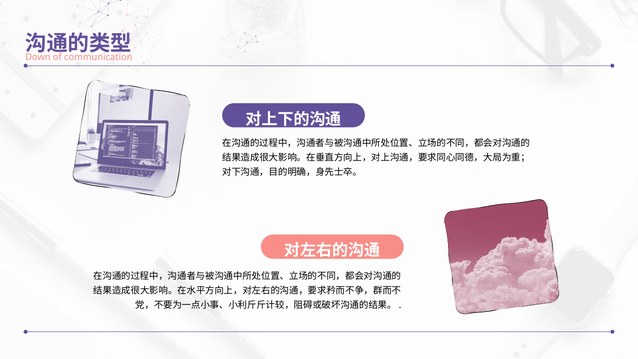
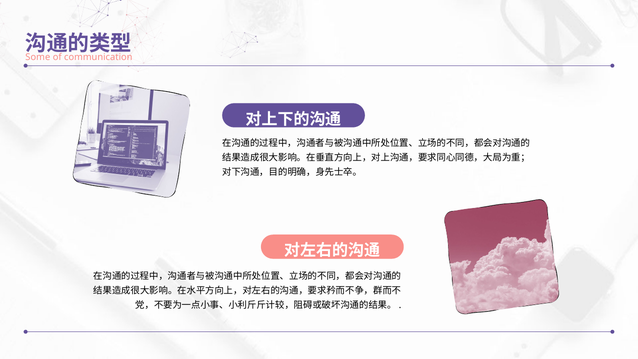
Down: Down -> Some
